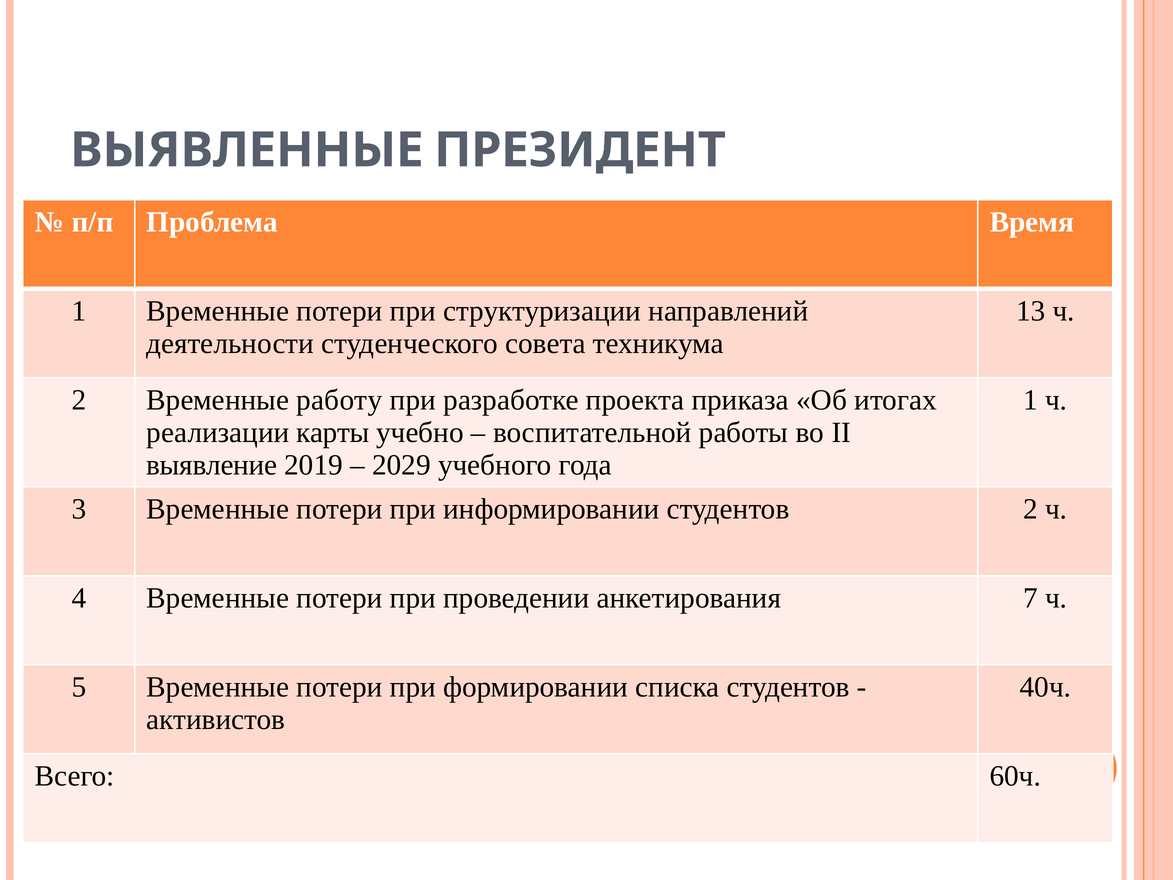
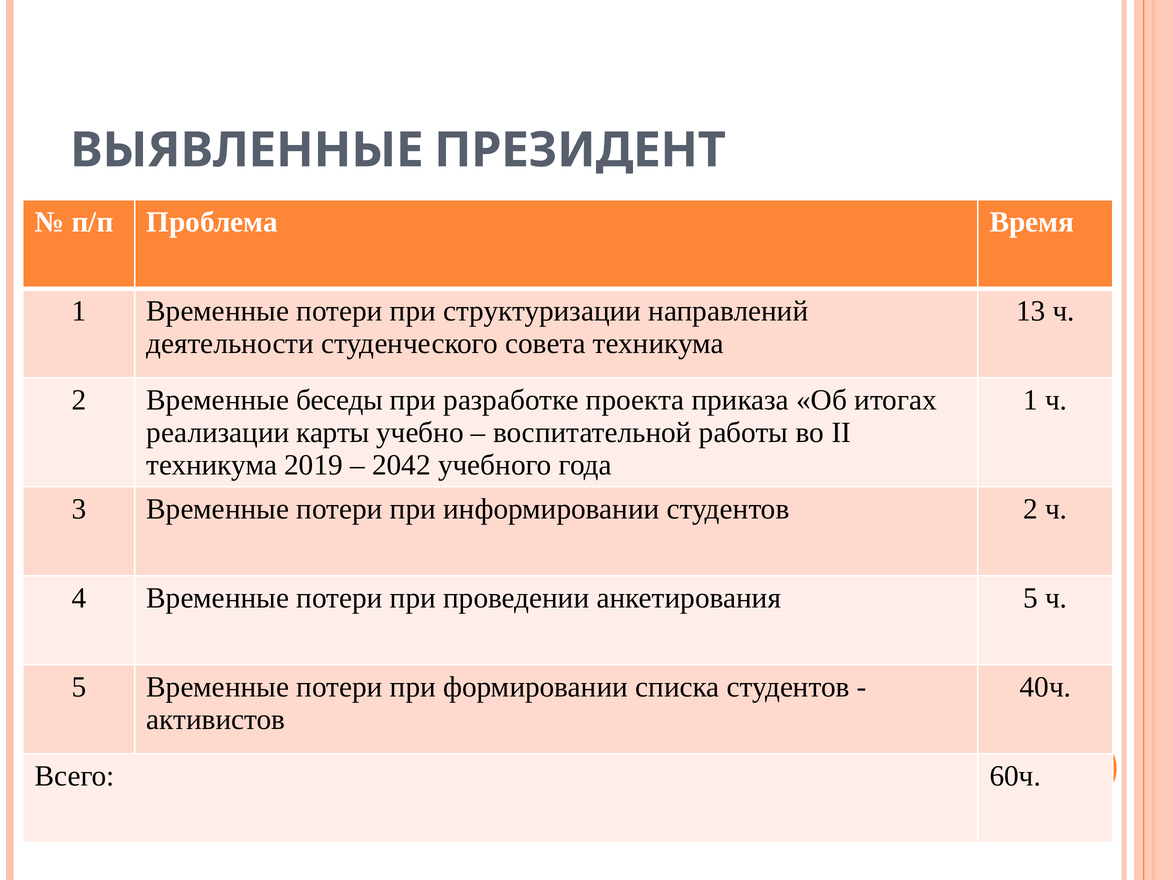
работу: работу -> беседы
выявление at (212, 465): выявление -> техникума
2029: 2029 -> 2042
анкетирования 7: 7 -> 5
